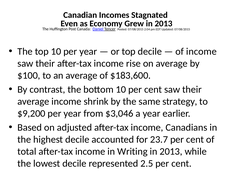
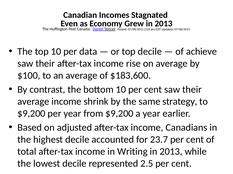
10 per year: year -> data
of income: income -> achieve
from $3,046: $3,046 -> $9,200
